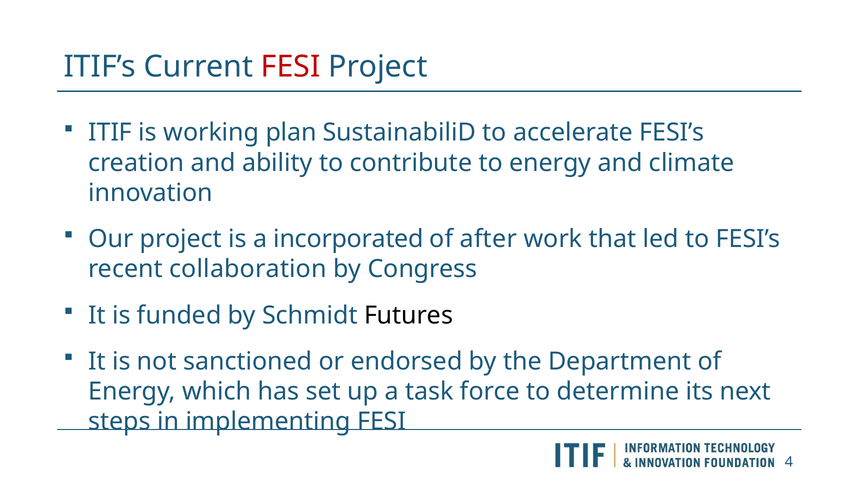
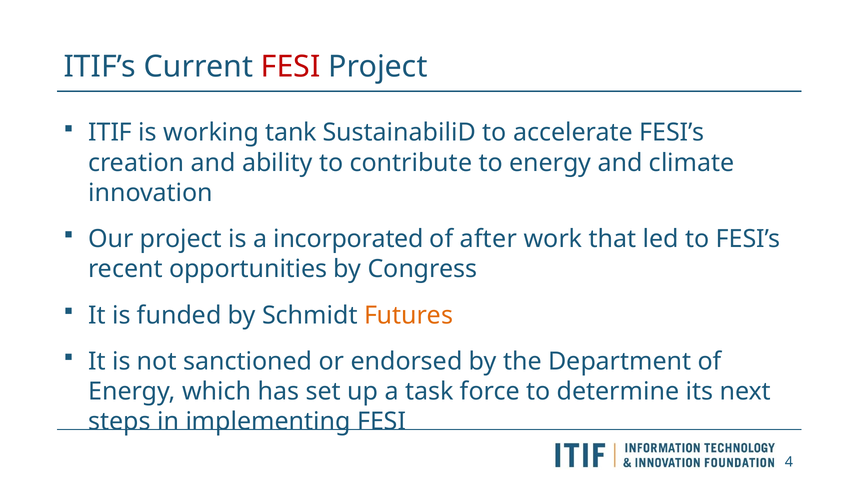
plan: plan -> tank
collaboration: collaboration -> opportunities
Futures colour: black -> orange
